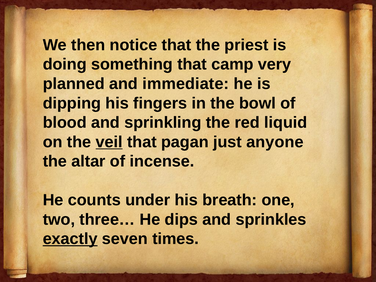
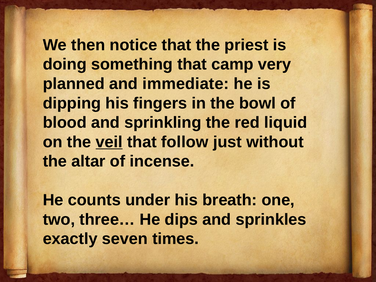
pagan: pagan -> follow
anyone: anyone -> without
exactly underline: present -> none
